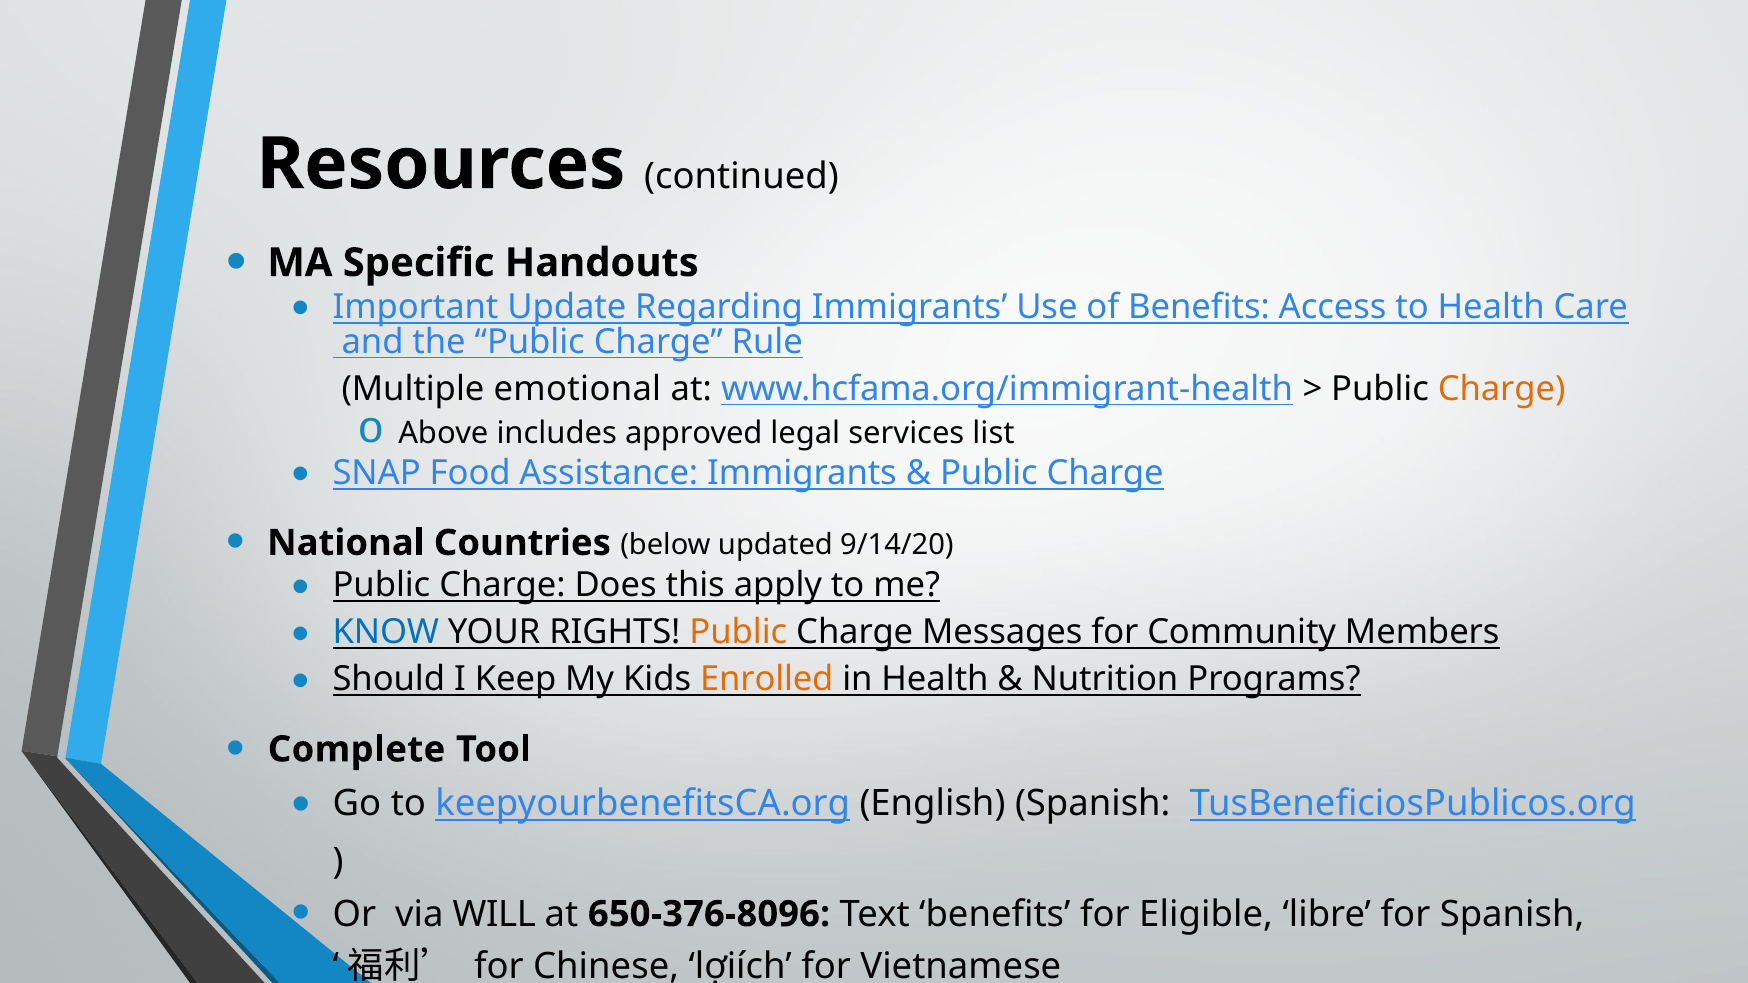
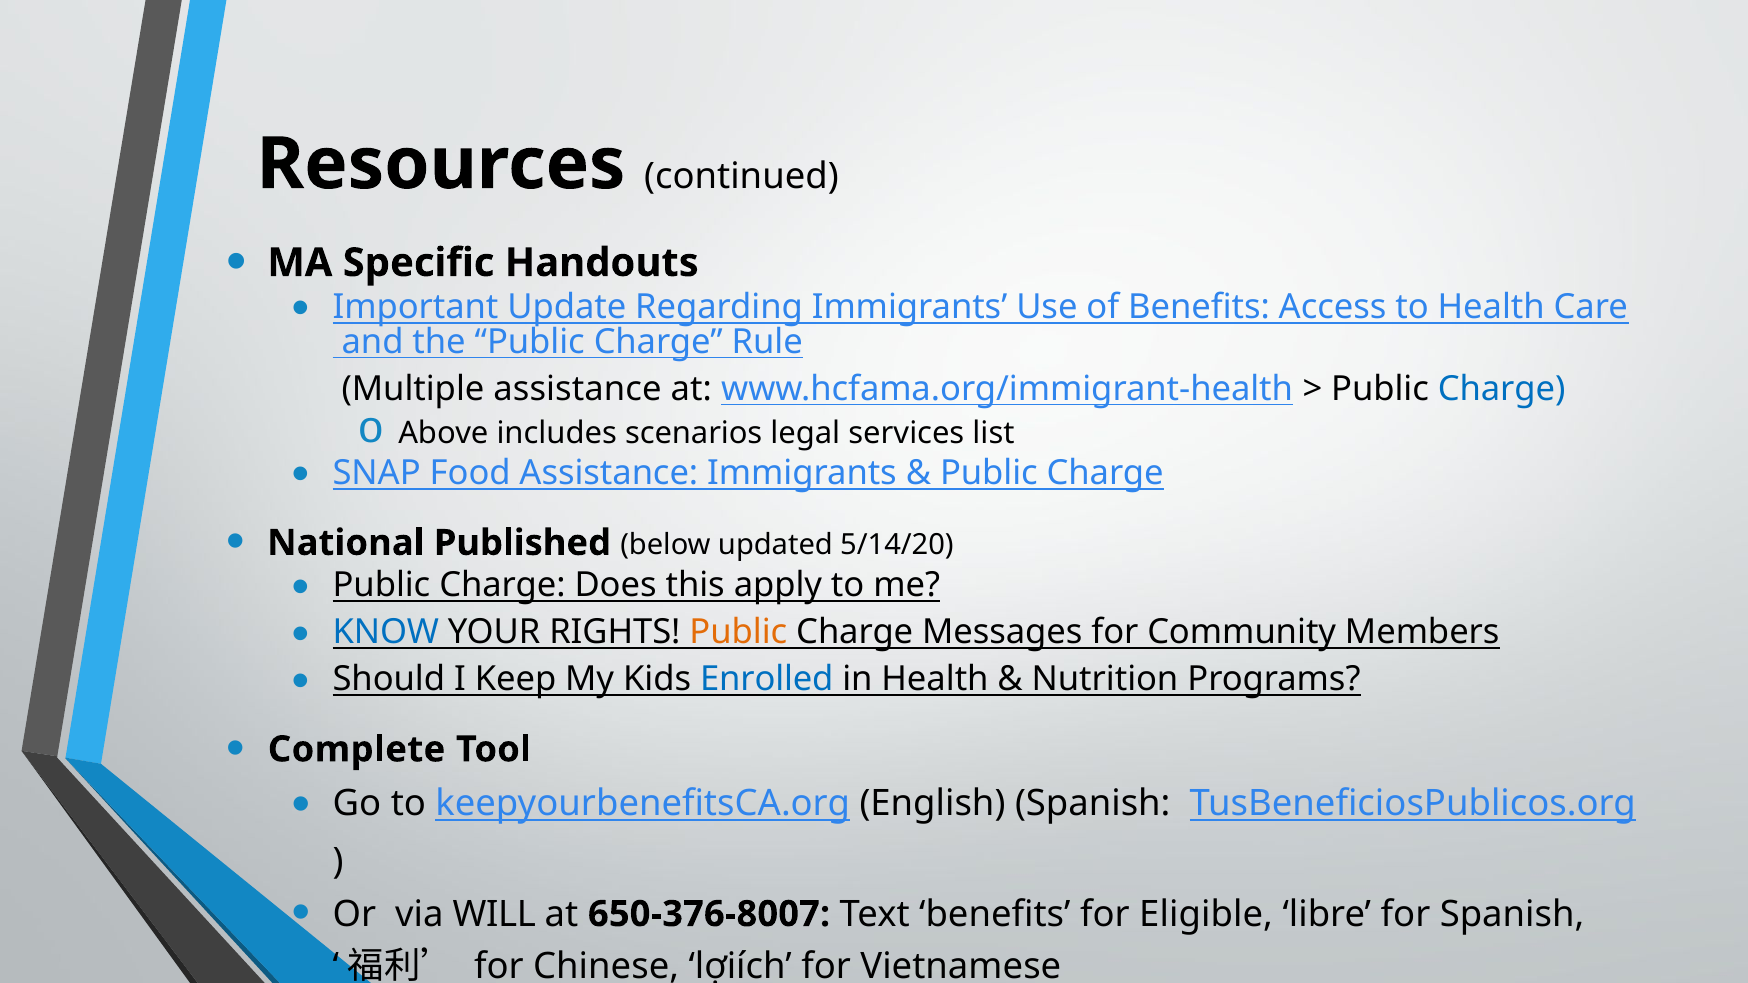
Multiple emotional: emotional -> assistance
Charge at (1502, 389) colour: orange -> blue
approved: approved -> scenarios
Countries: Countries -> Published
9/14/20: 9/14/20 -> 5/14/20
Enrolled colour: orange -> blue
650-376-8096: 650-376-8096 -> 650-376-8007
